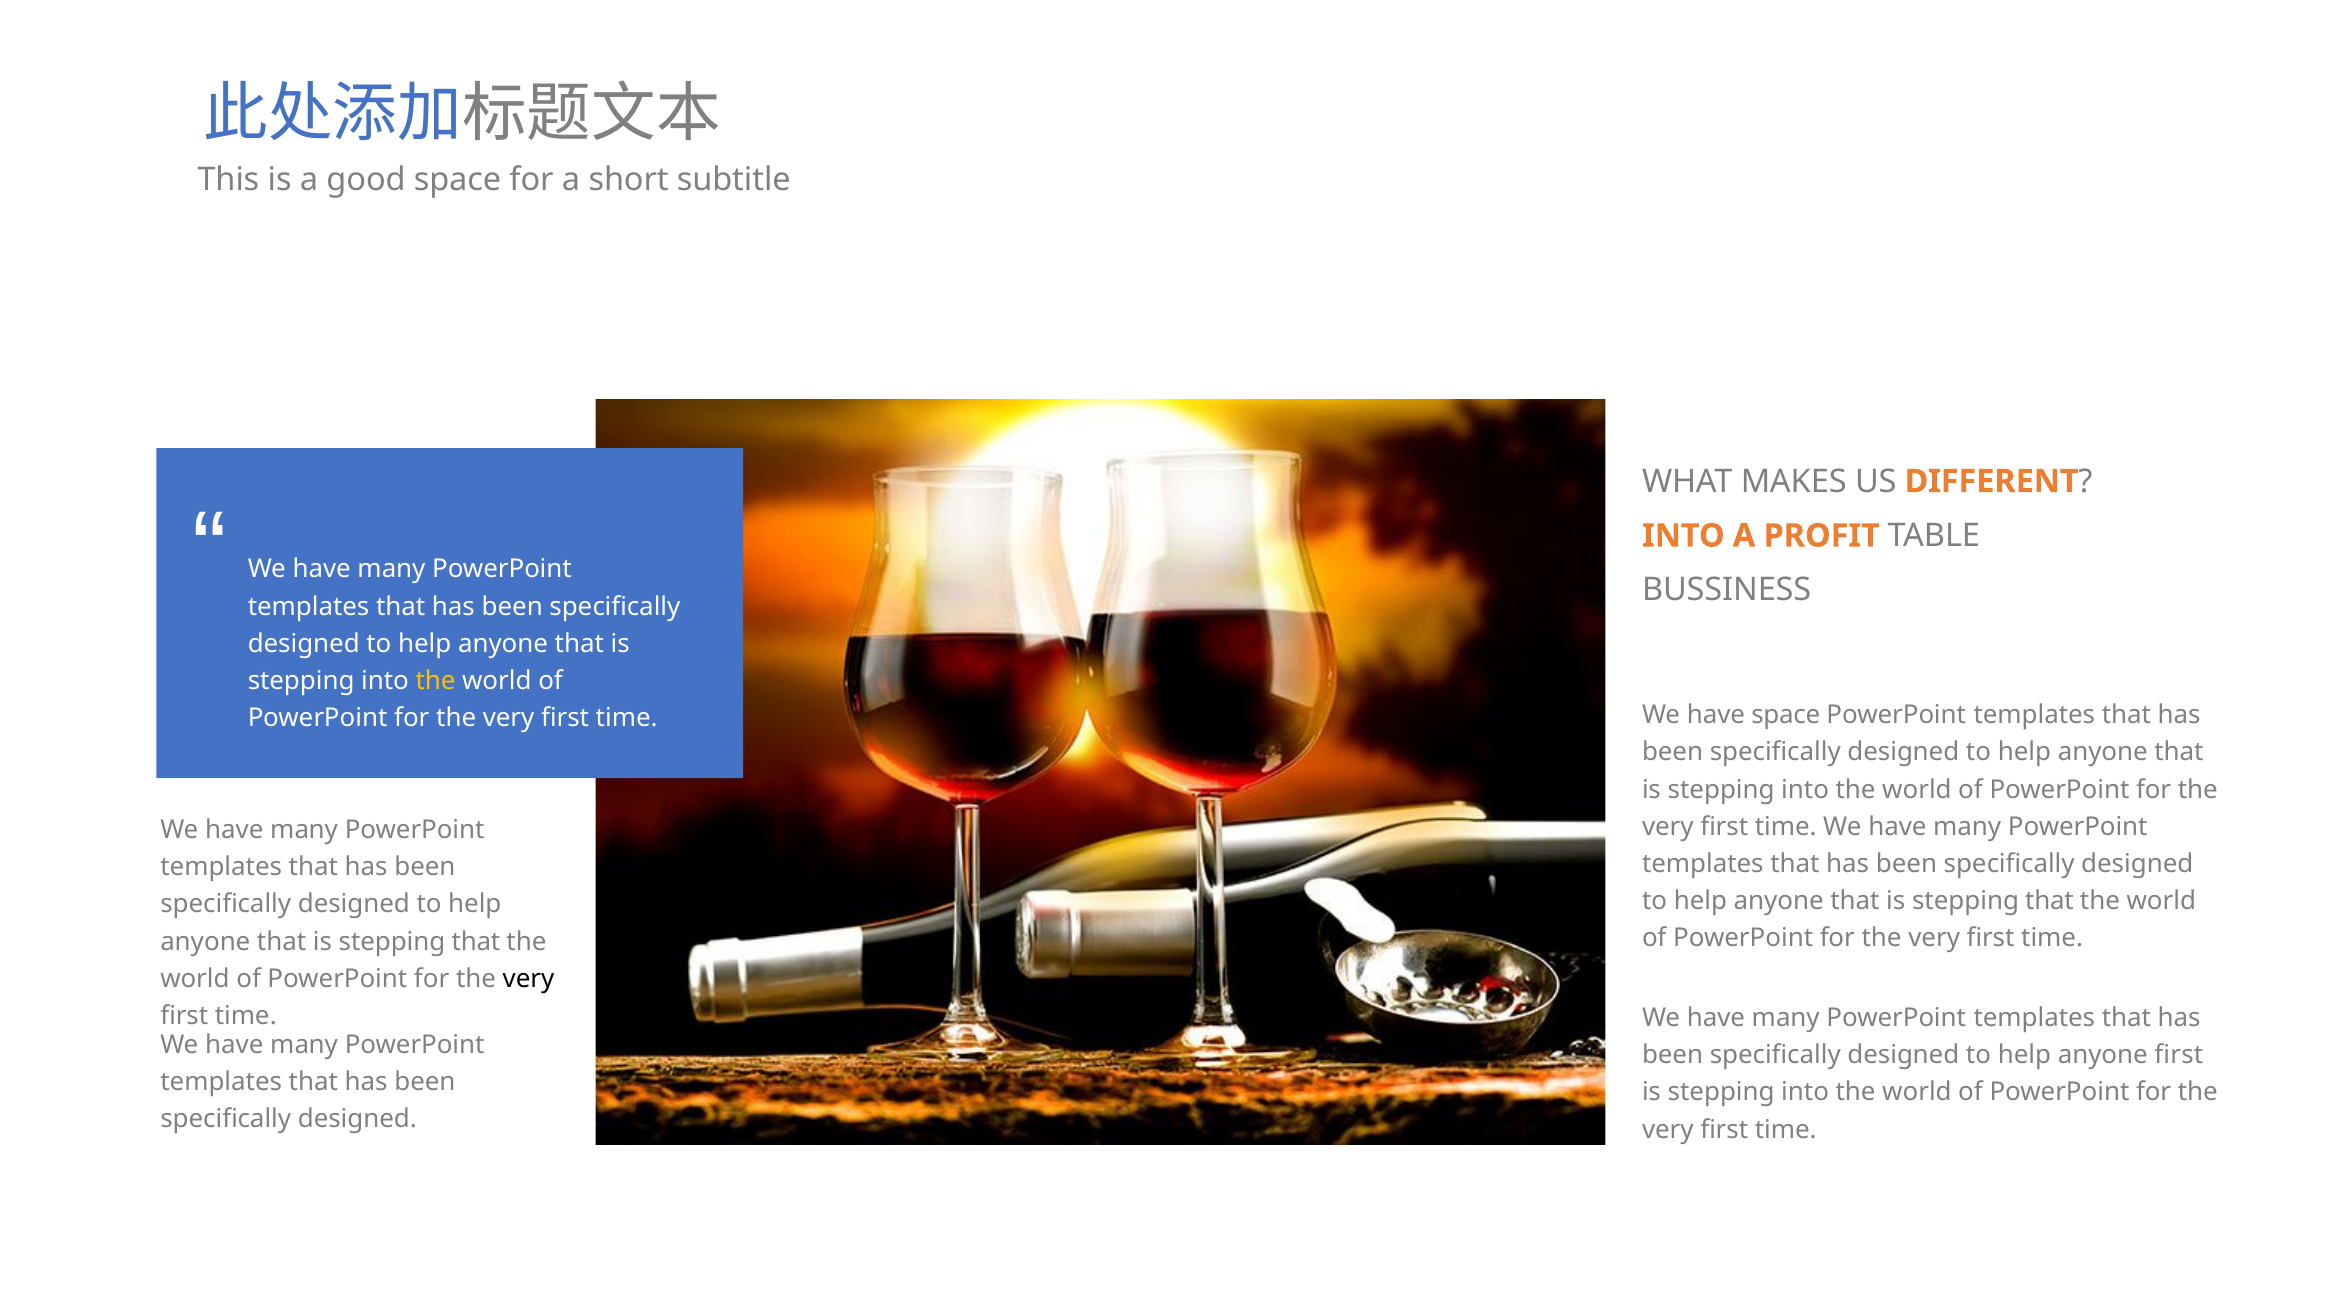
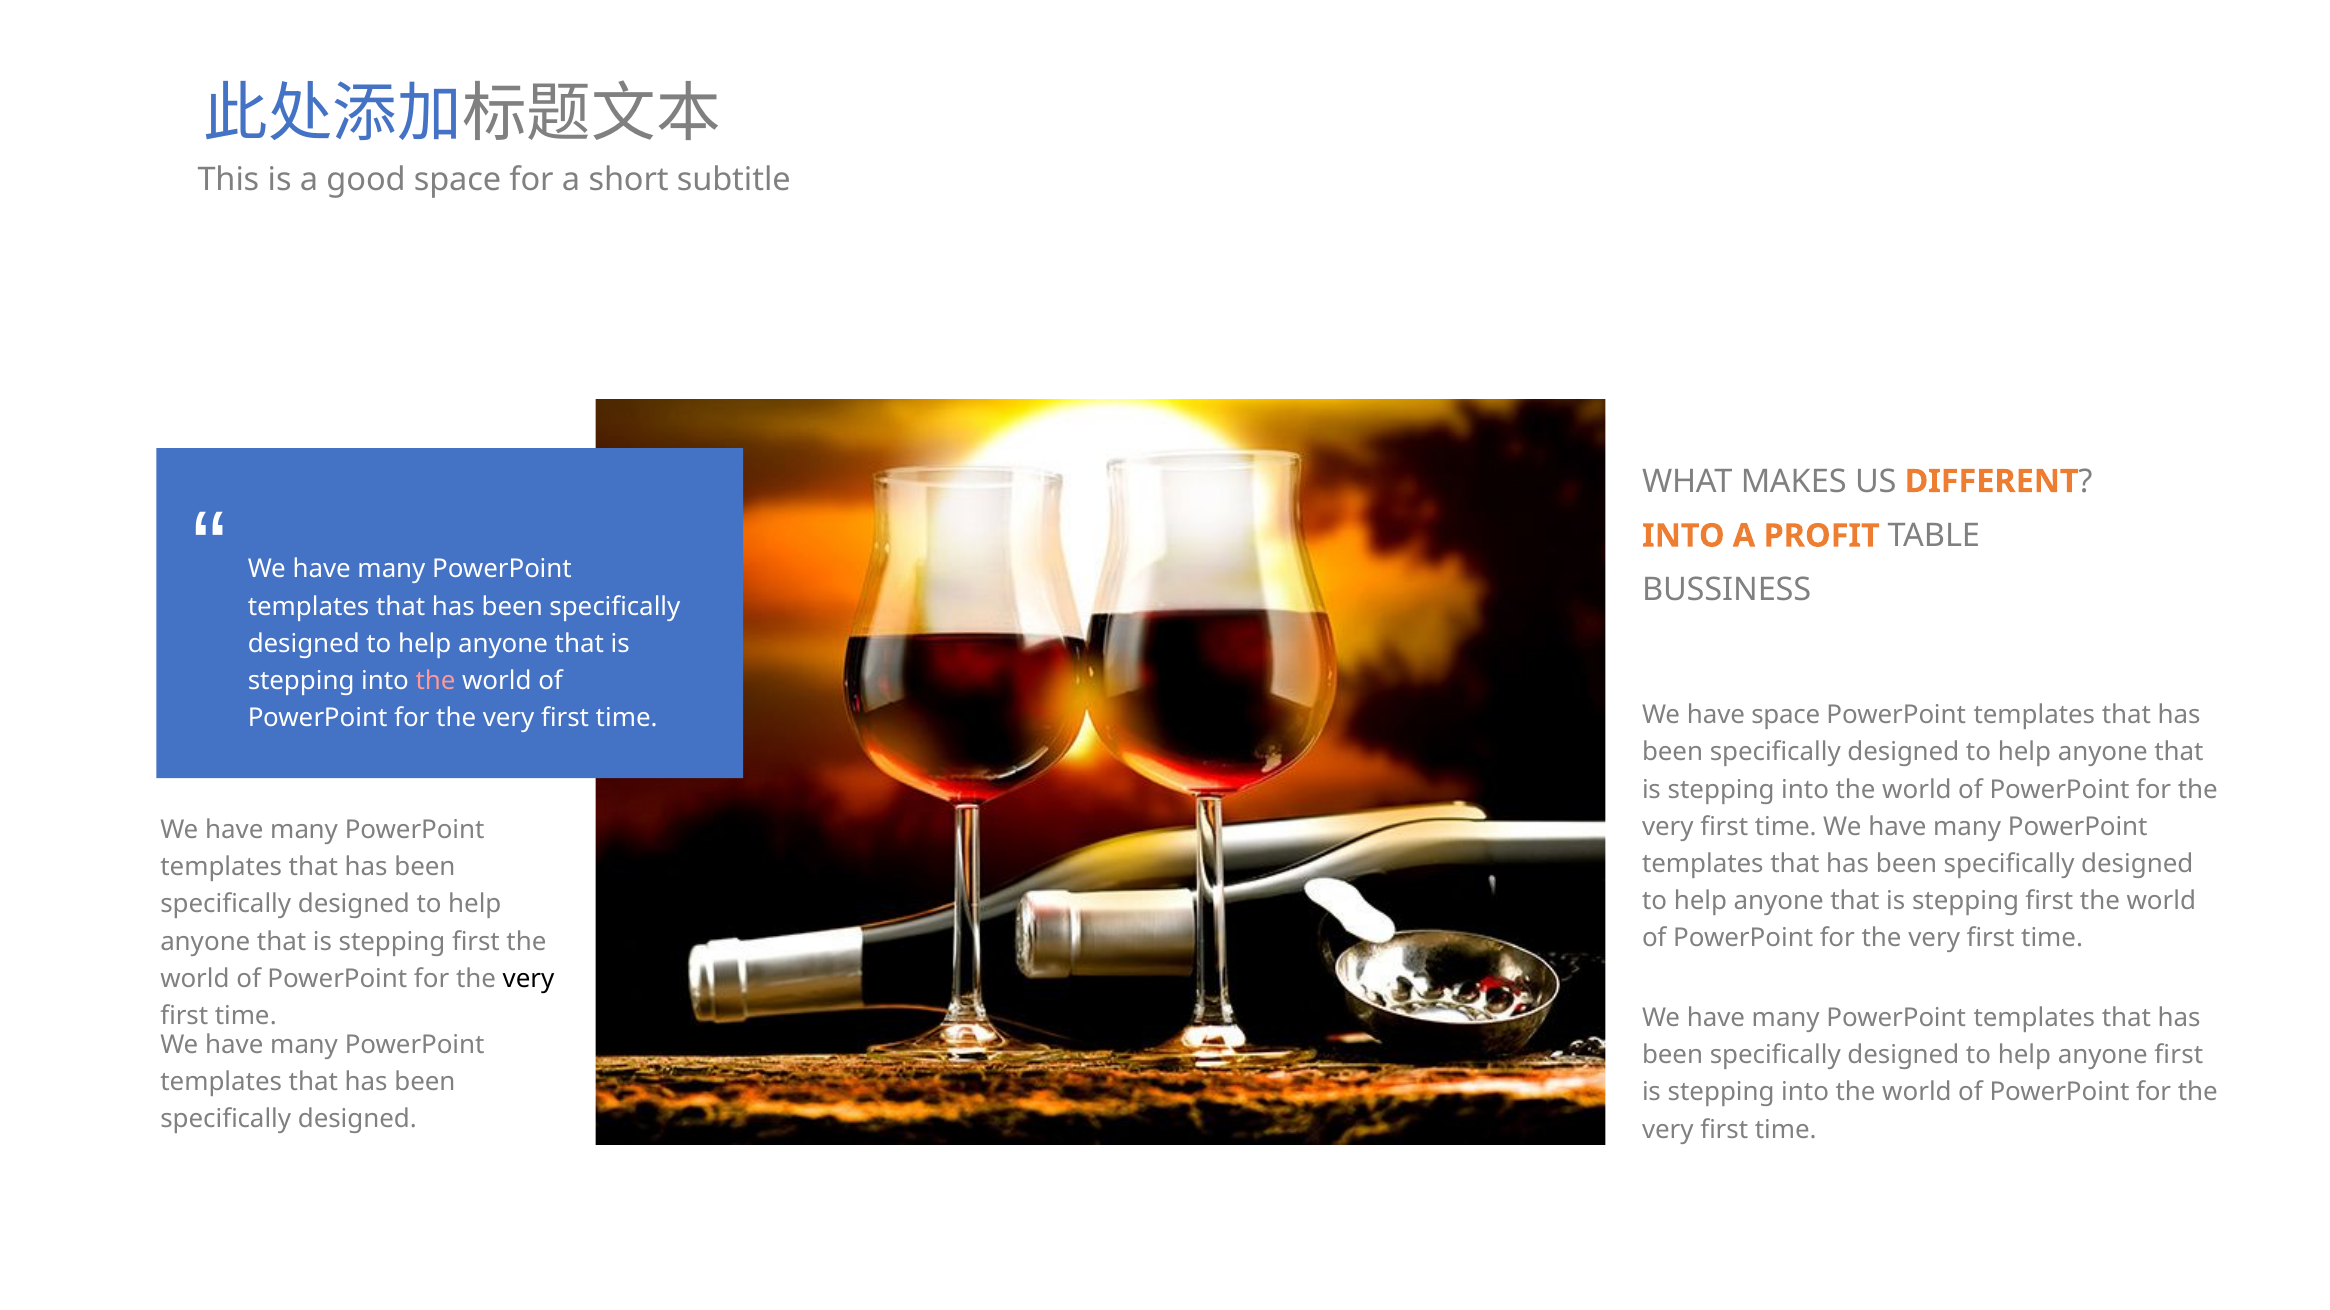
the at (436, 681) colour: yellow -> pink
that at (2049, 902): that -> first
that at (476, 942): that -> first
